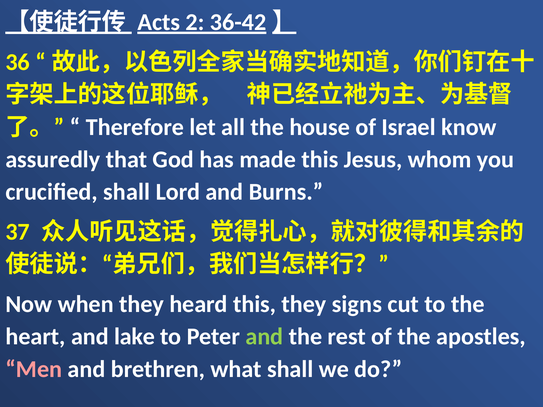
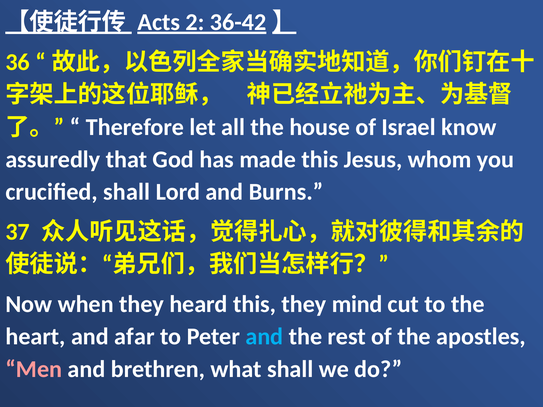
signs: signs -> mind
lake: lake -> afar
and at (264, 337) colour: light green -> light blue
